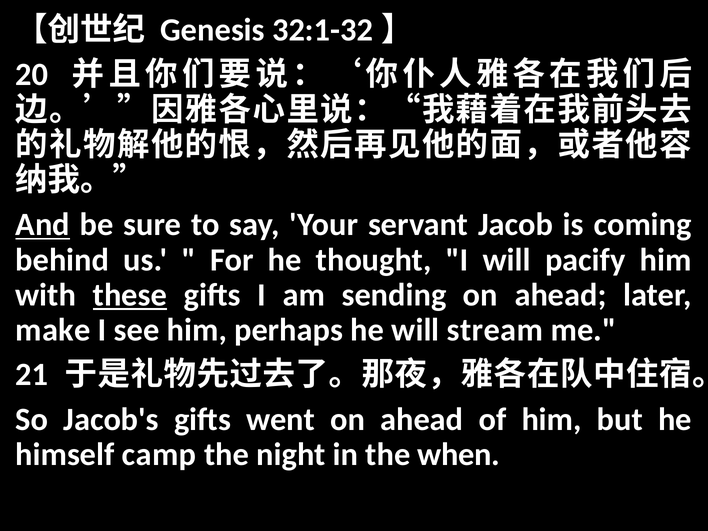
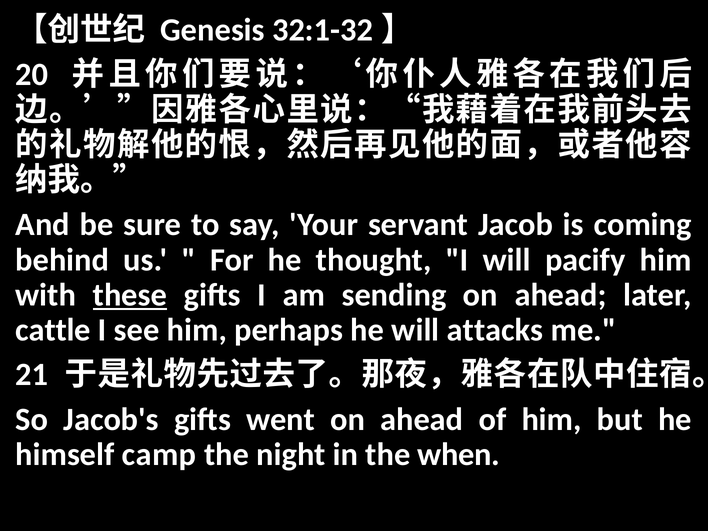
And underline: present -> none
make: make -> cattle
stream: stream -> attacks
